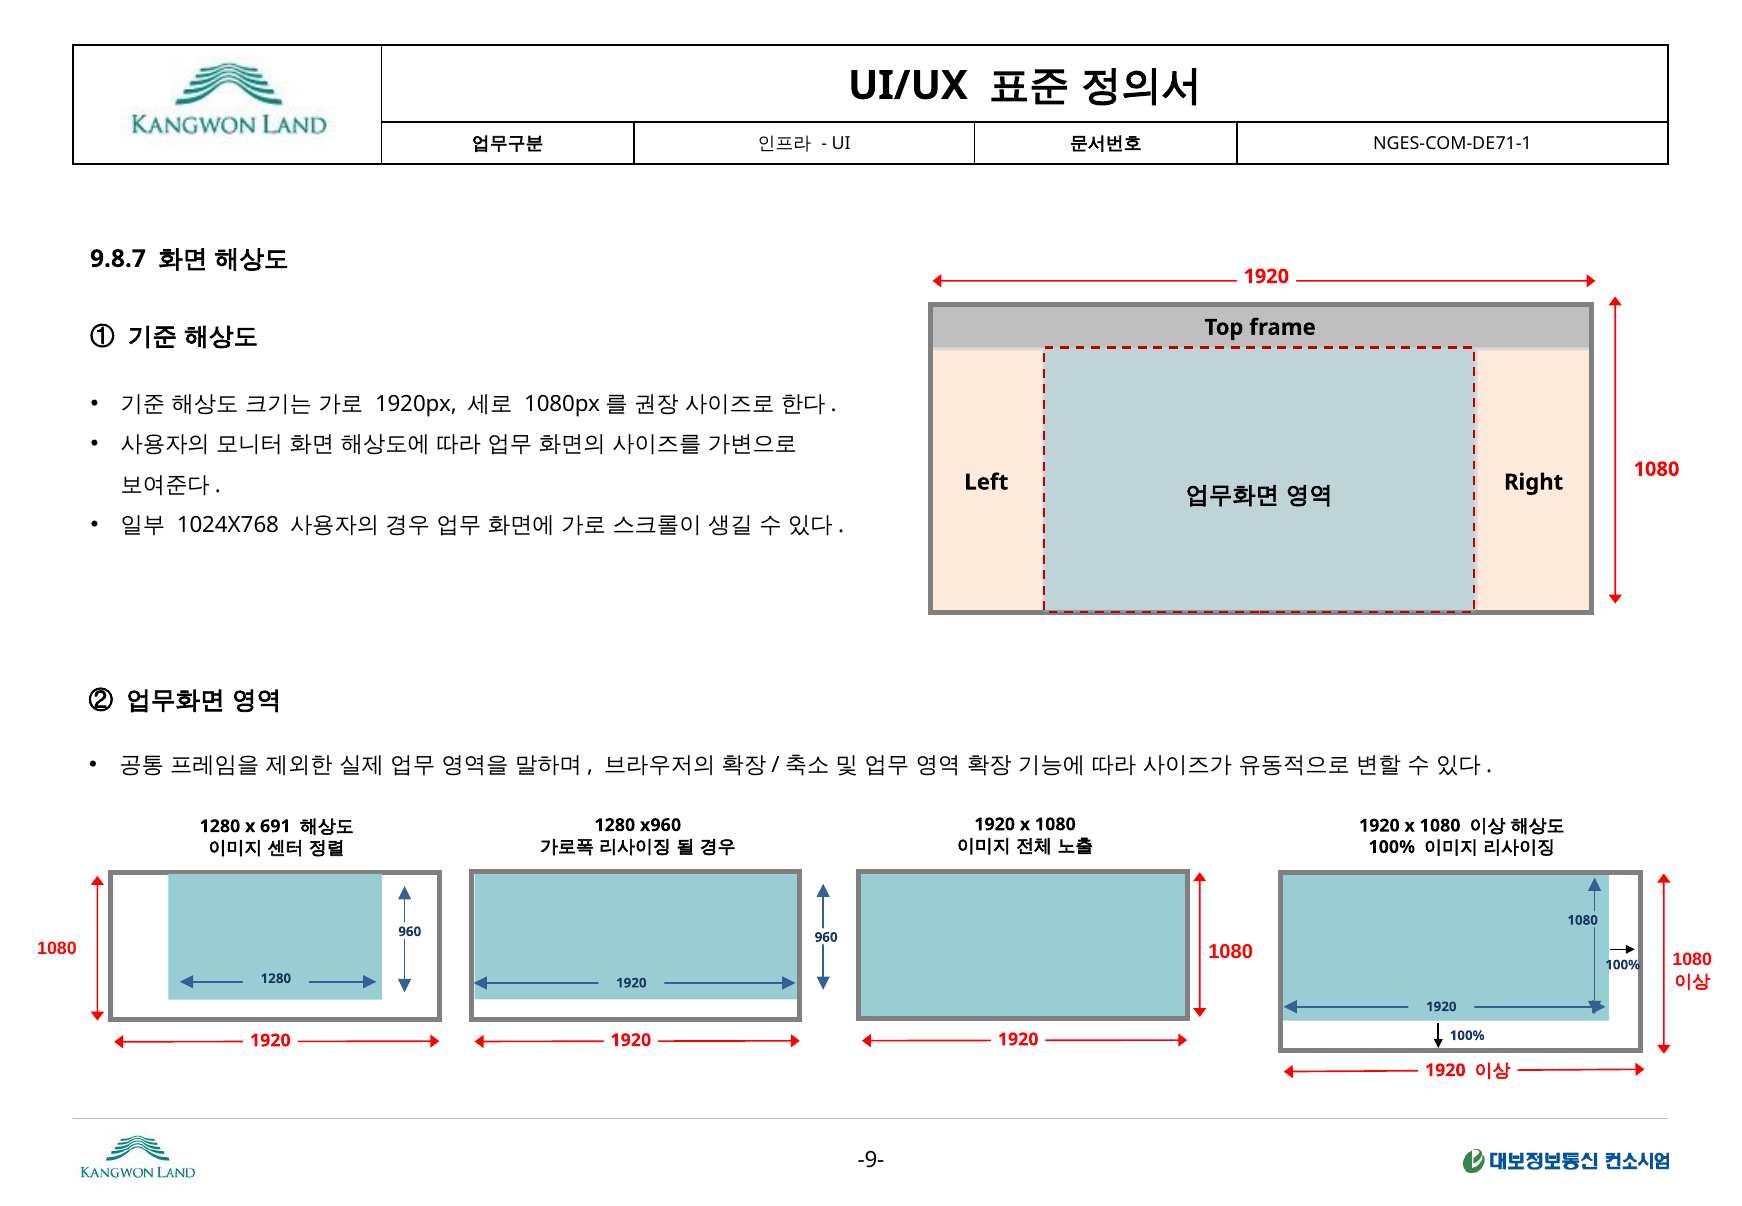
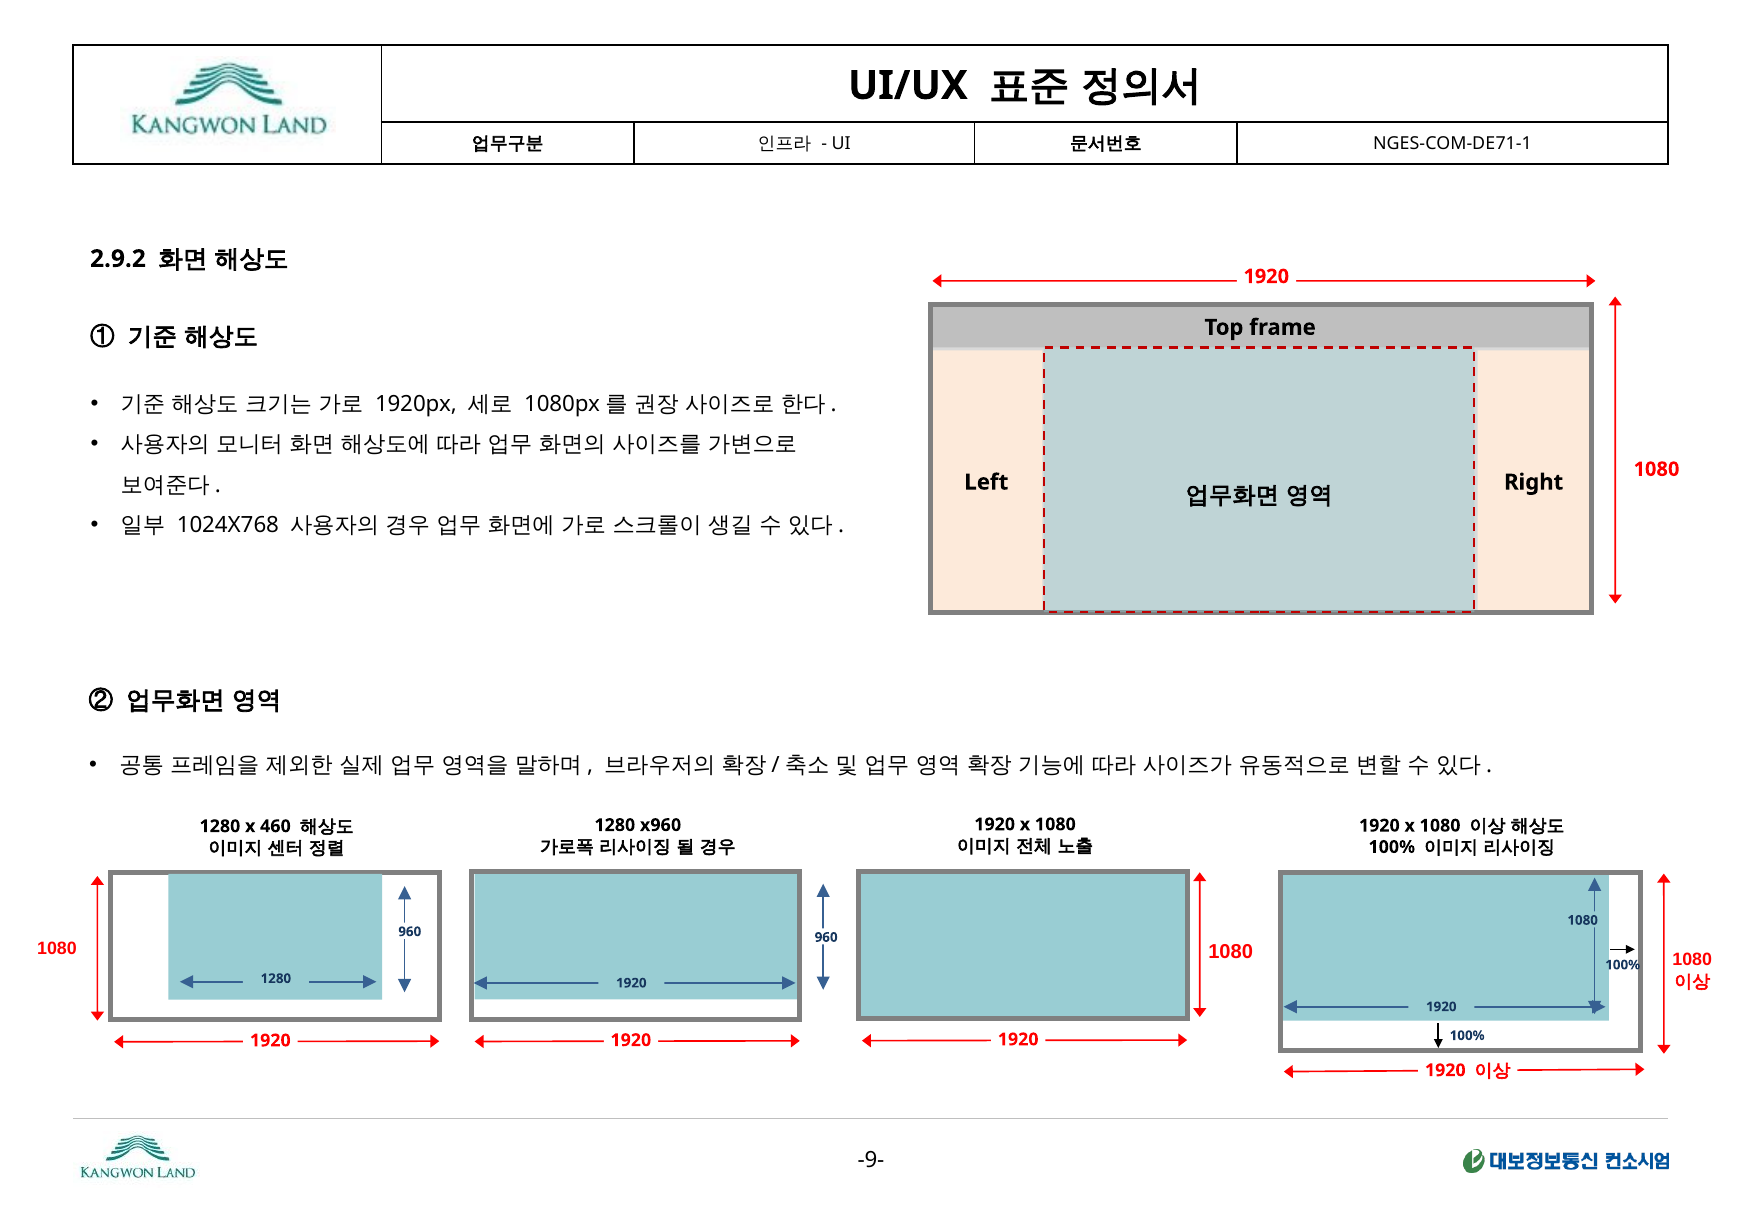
9.8.7: 9.8.7 -> 2.9.2
691: 691 -> 460
